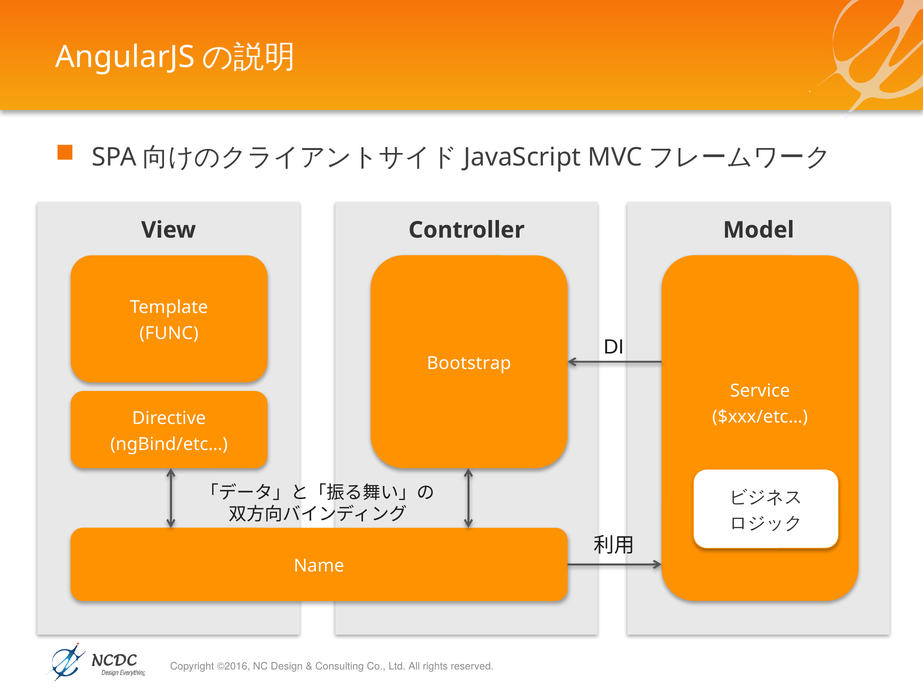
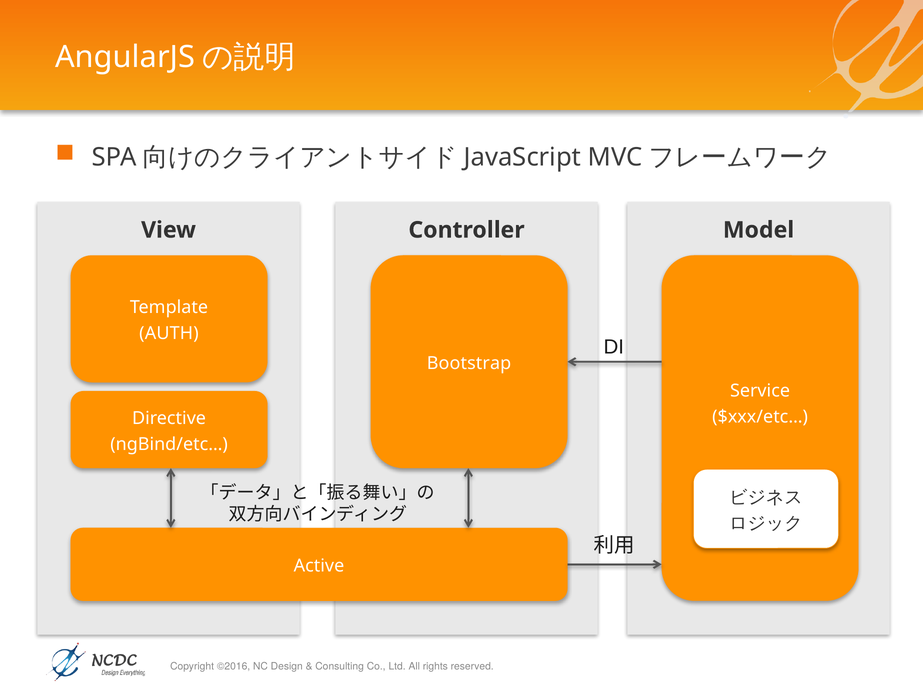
FUNC: FUNC -> AUTH
Name: Name -> Active
